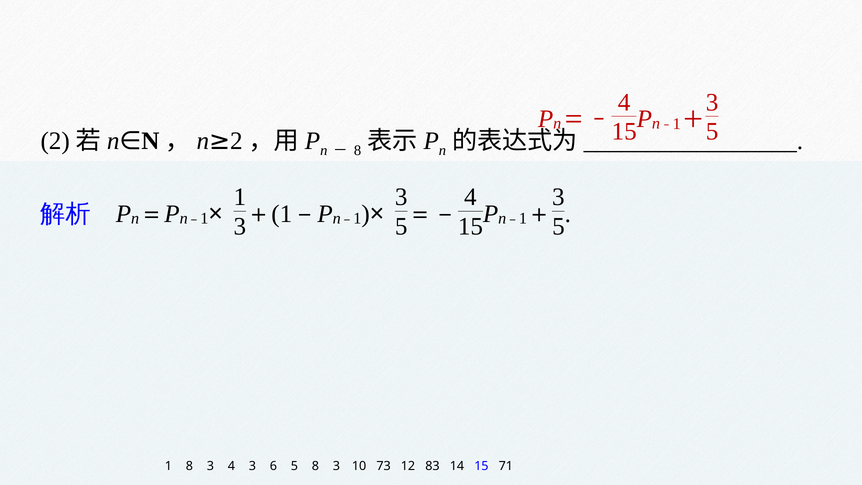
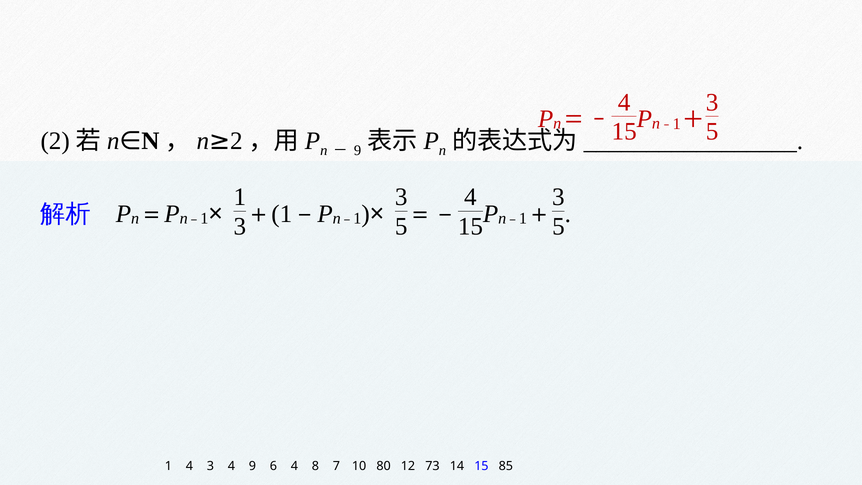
8 at (358, 151): 8 -> 9
1 8: 8 -> 4
4 3: 3 -> 9
6 5: 5 -> 4
3 at (336, 466): 3 -> 7
73: 73 -> 80
83: 83 -> 73
71: 71 -> 85
